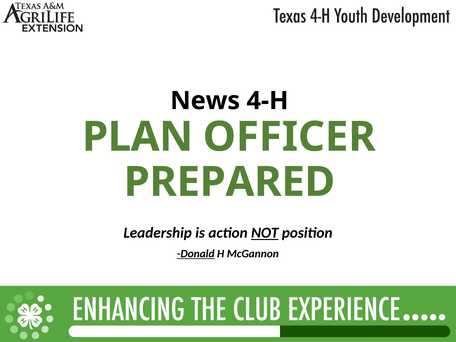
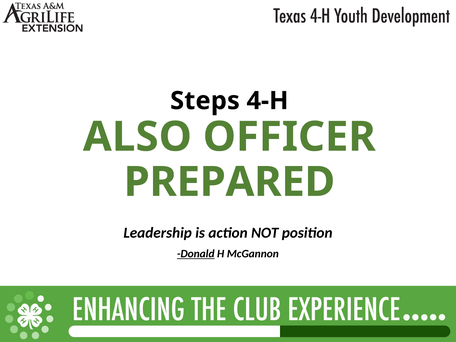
News: News -> Steps
PLAN: PLAN -> ALSO
NOT underline: present -> none
